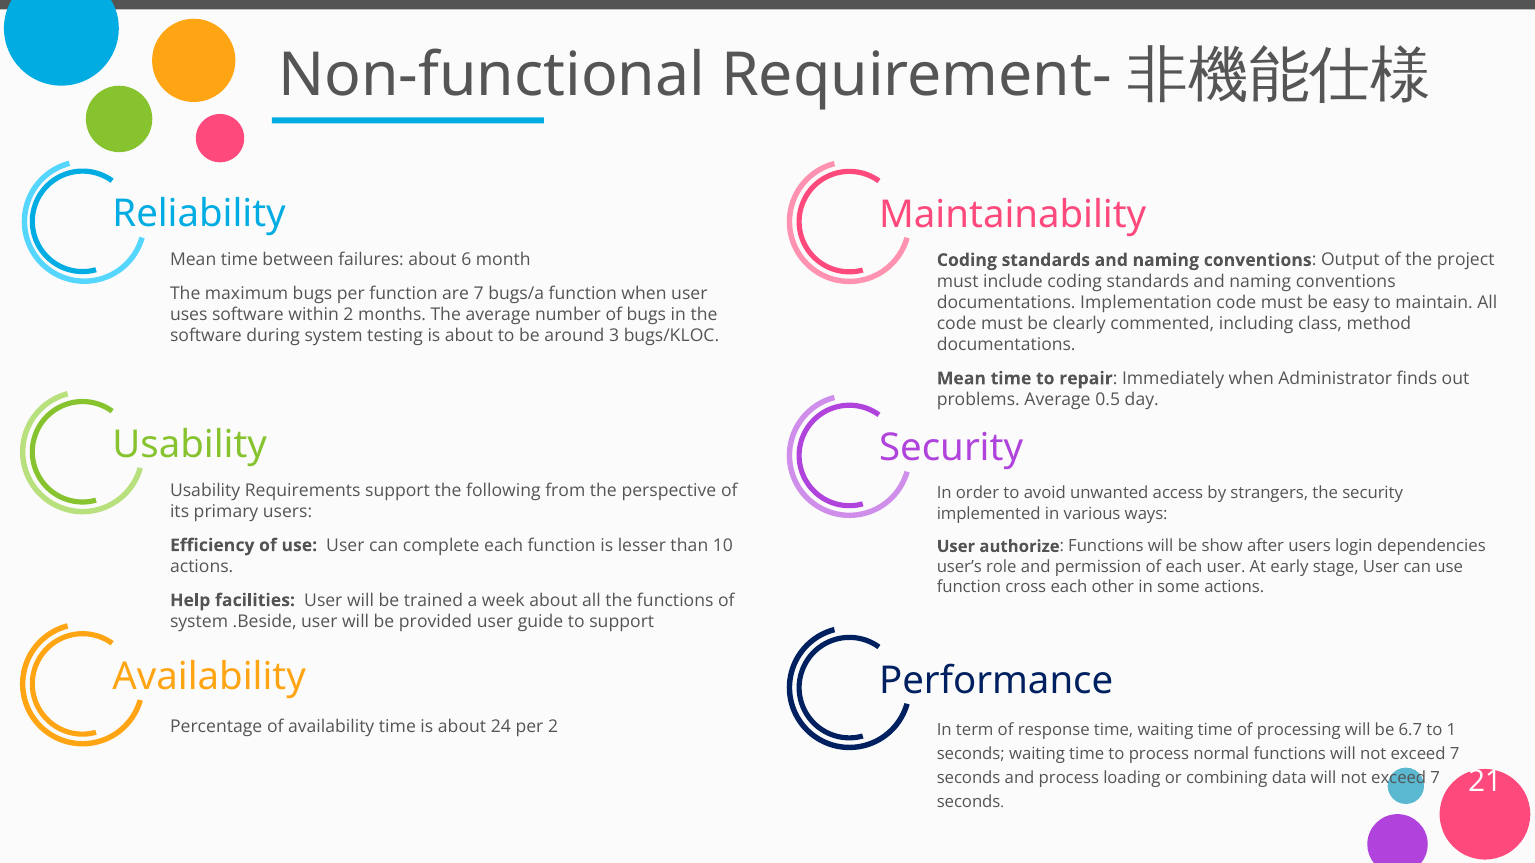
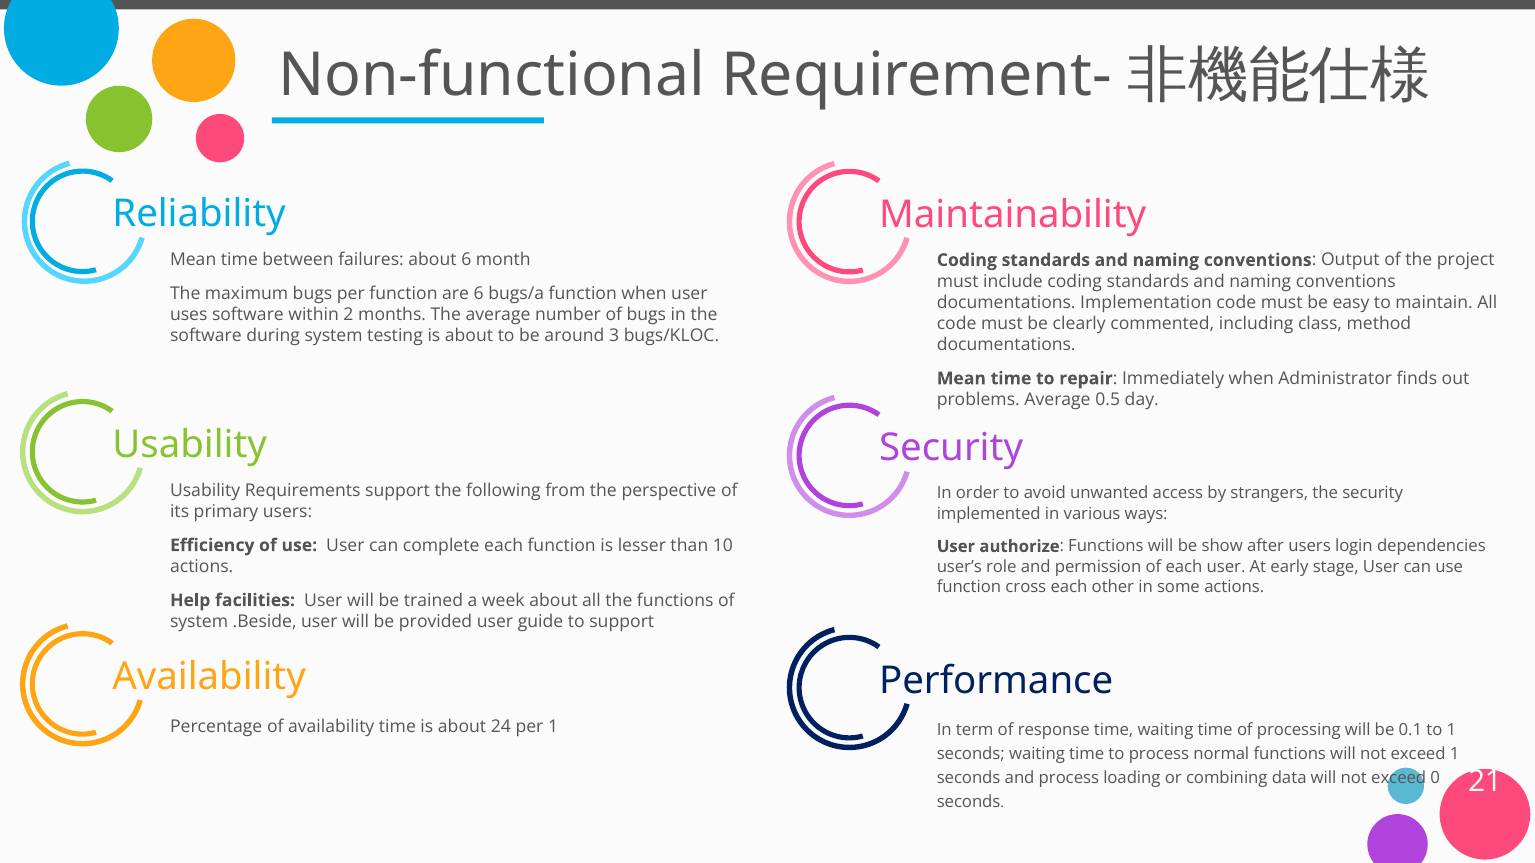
are 7: 7 -> 6
per 2: 2 -> 1
6.7: 6.7 -> 0.1
7 at (1455, 754): 7 -> 1
7 at (1435, 778): 7 -> 0
